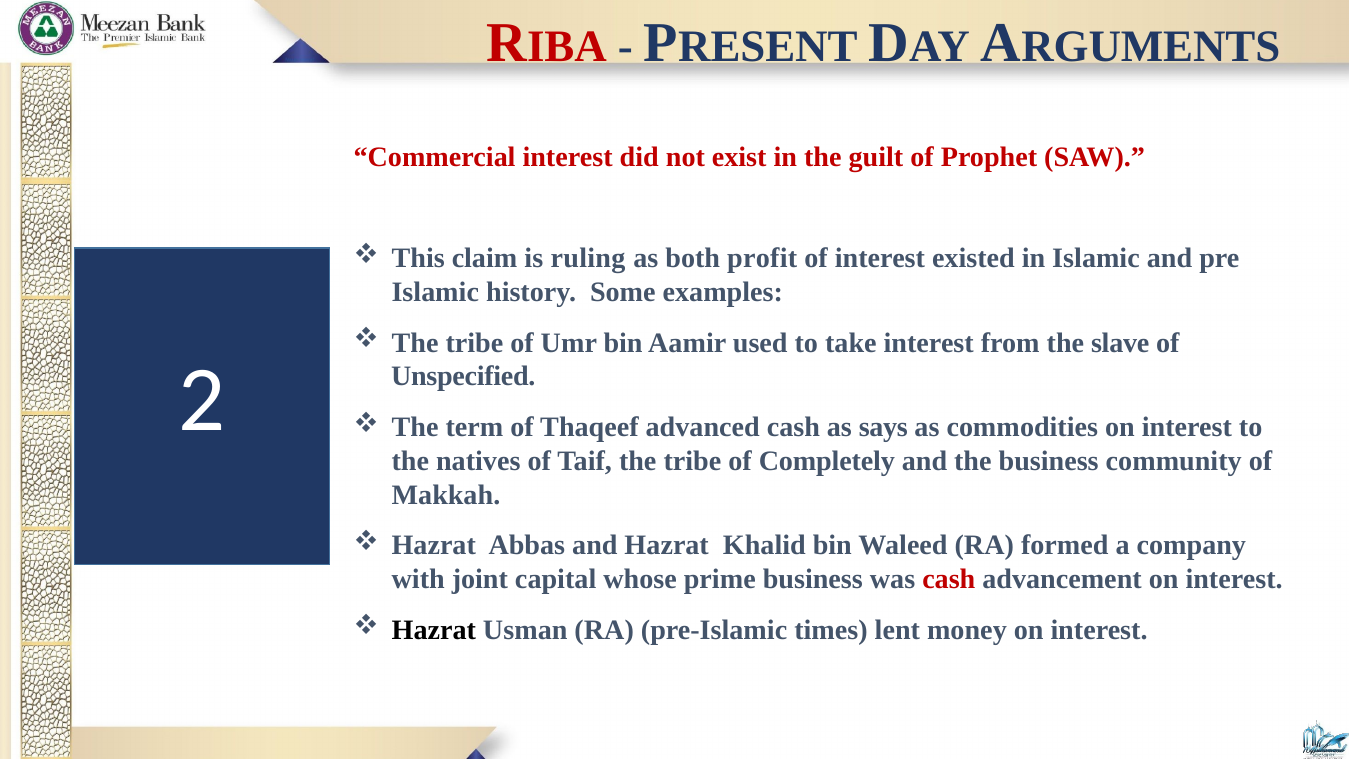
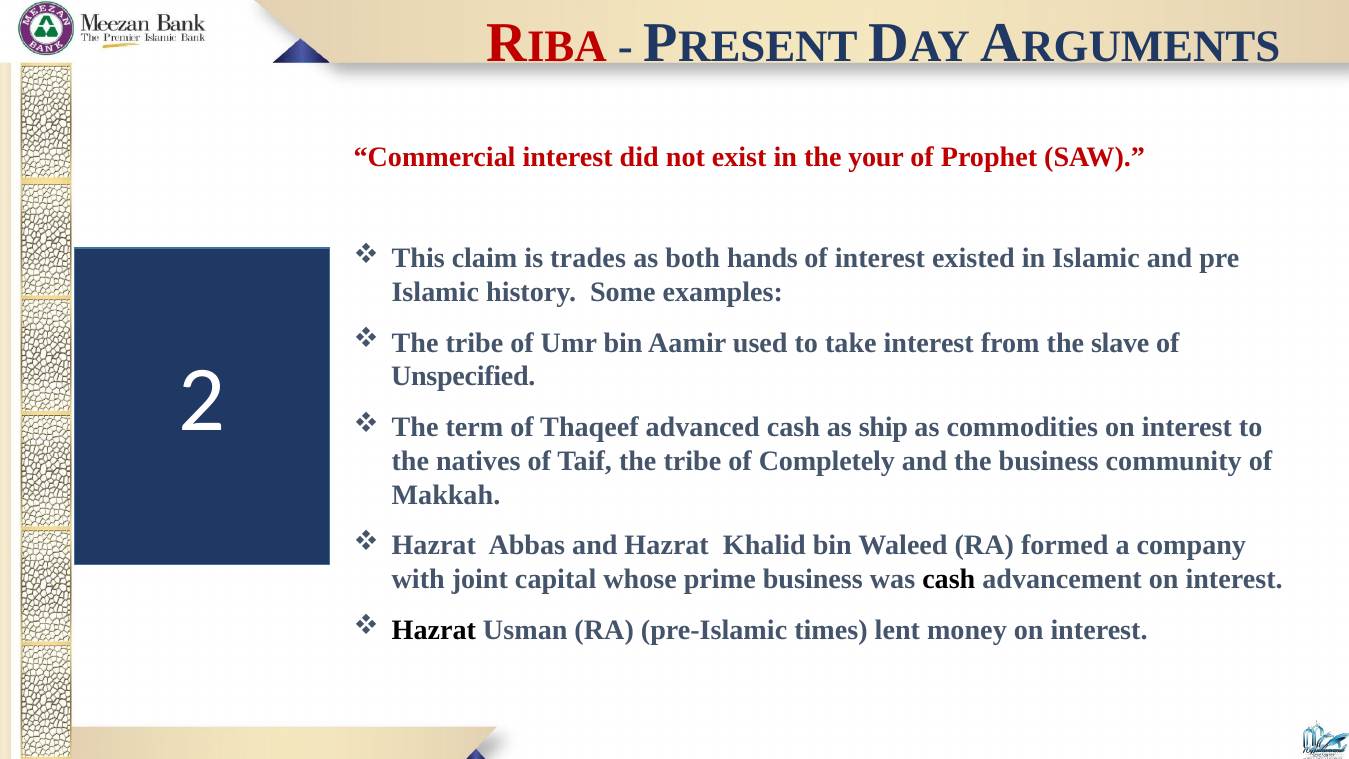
guilt: guilt -> your
ruling: ruling -> trades
profit: profit -> hands
says: says -> ship
cash at (949, 579) colour: red -> black
